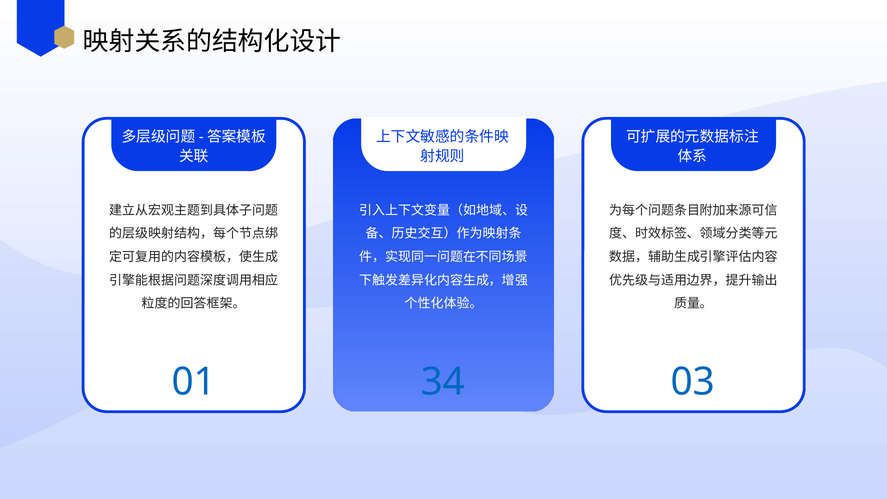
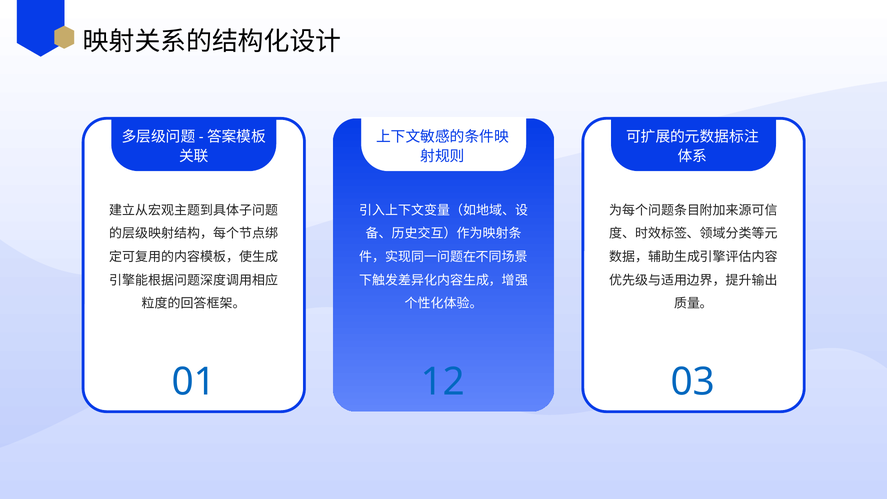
34: 34 -> 12
